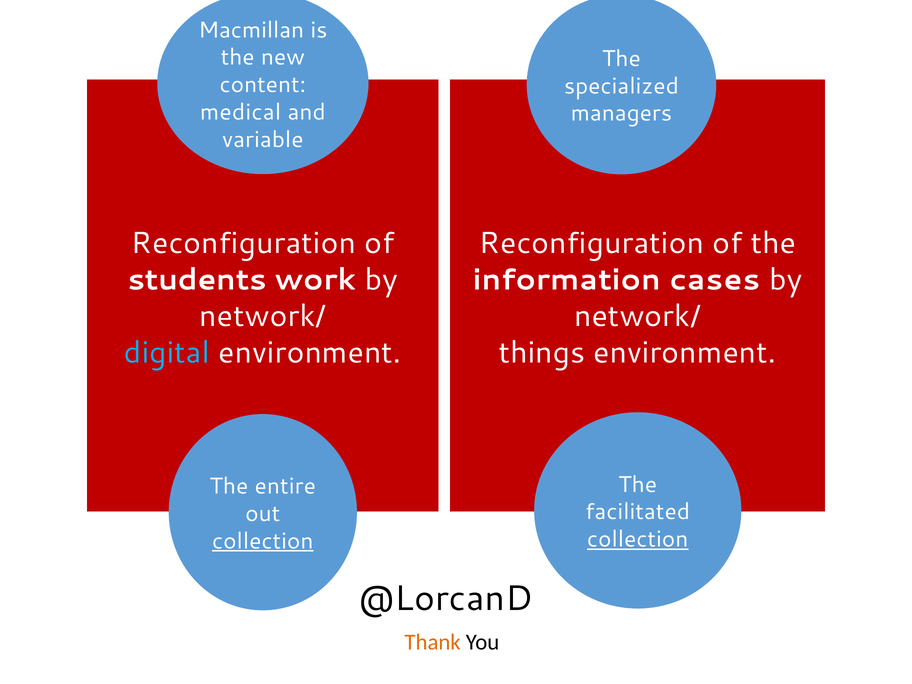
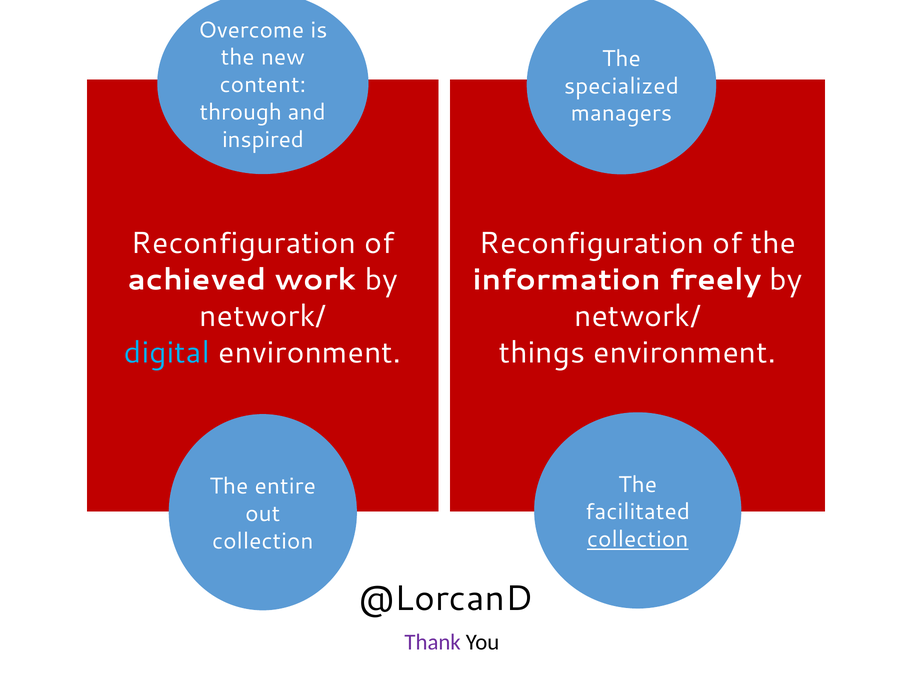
Macmillan: Macmillan -> Overcome
medical: medical -> through
variable: variable -> inspired
students: students -> achieved
cases: cases -> freely
collection at (263, 541) underline: present -> none
Thank colour: orange -> purple
